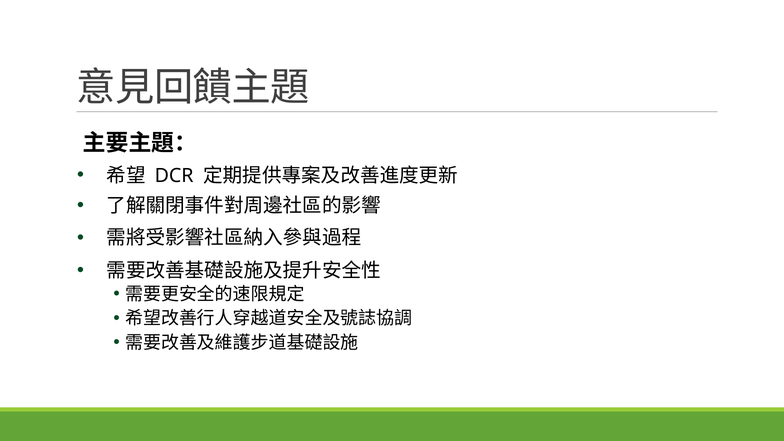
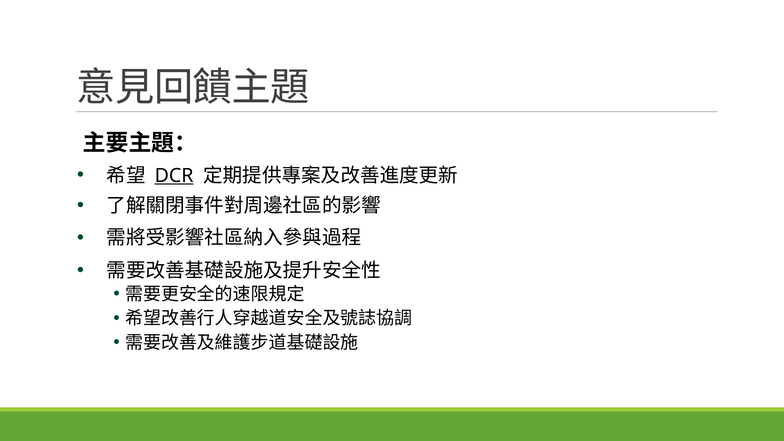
DCR underline: none -> present
